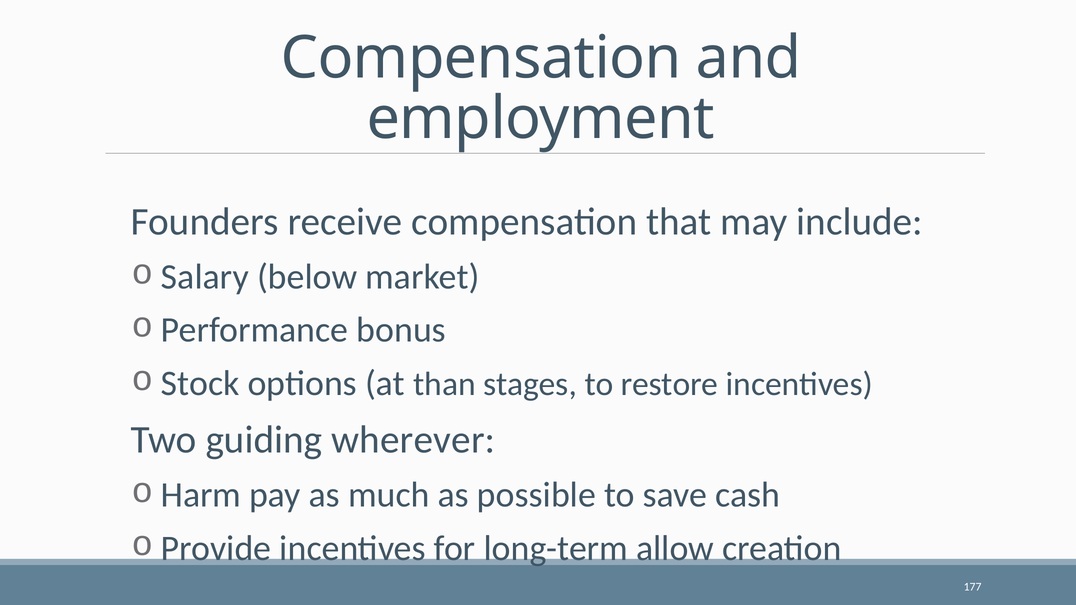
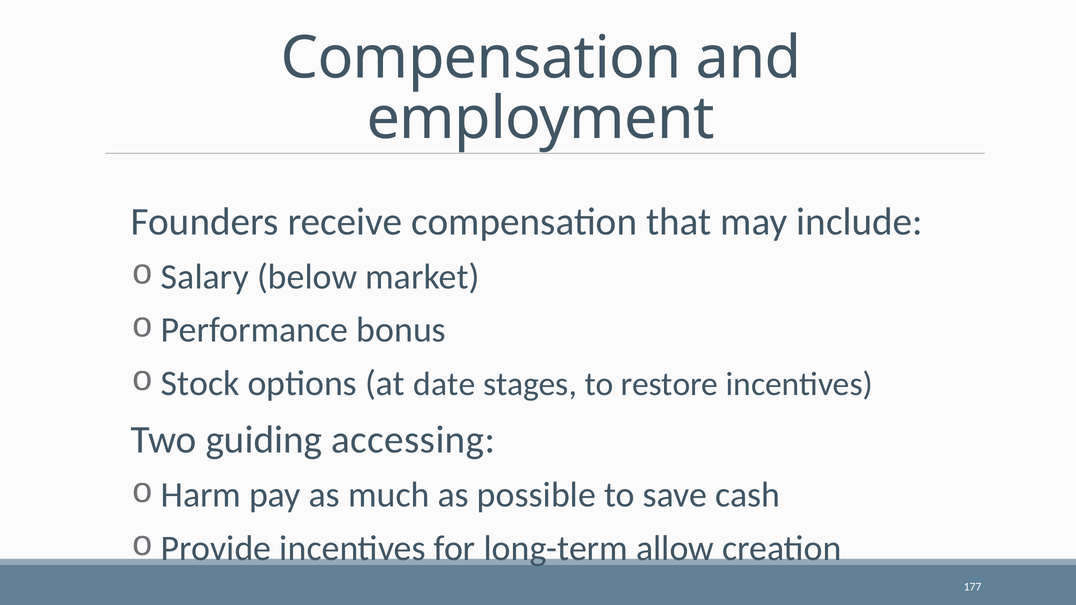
than: than -> date
wherever: wherever -> accessing
